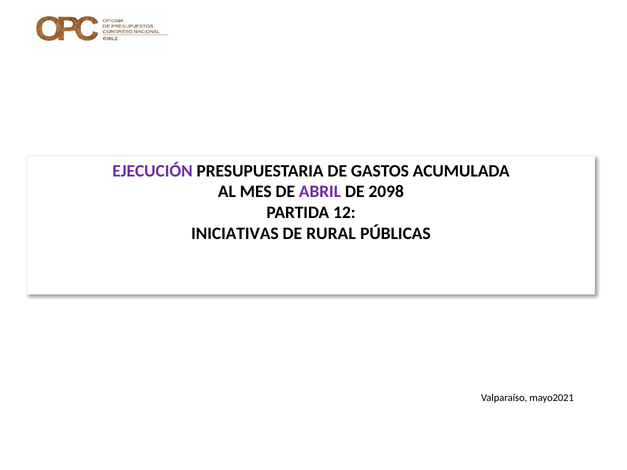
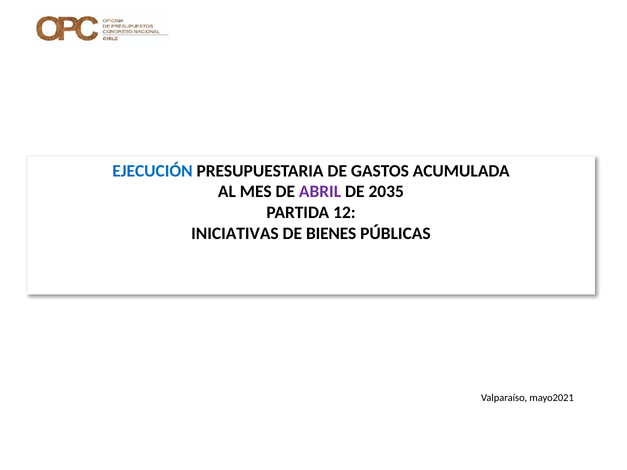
EJECUCIÓN colour: purple -> blue
2098: 2098 -> 2035
RURAL: RURAL -> BIENES
